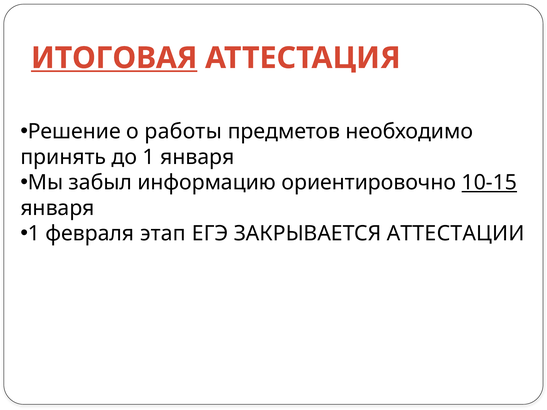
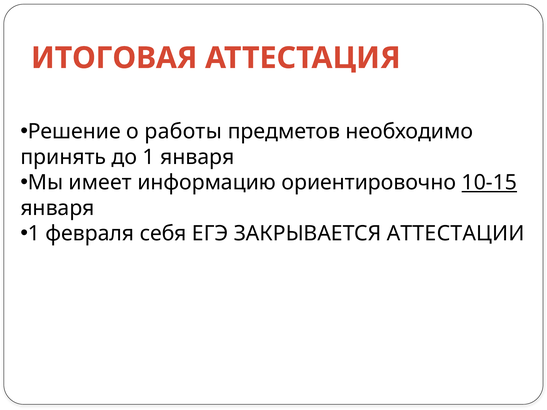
ИТОГОВАЯ underline: present -> none
забыл: забыл -> имеет
этап: этап -> себя
